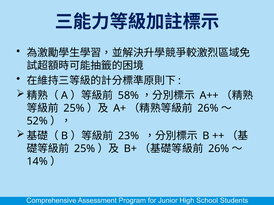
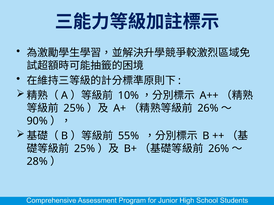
58%: 58% -> 10%
52%: 52% -> 90%
23%: 23% -> 55%
14%: 14% -> 28%
